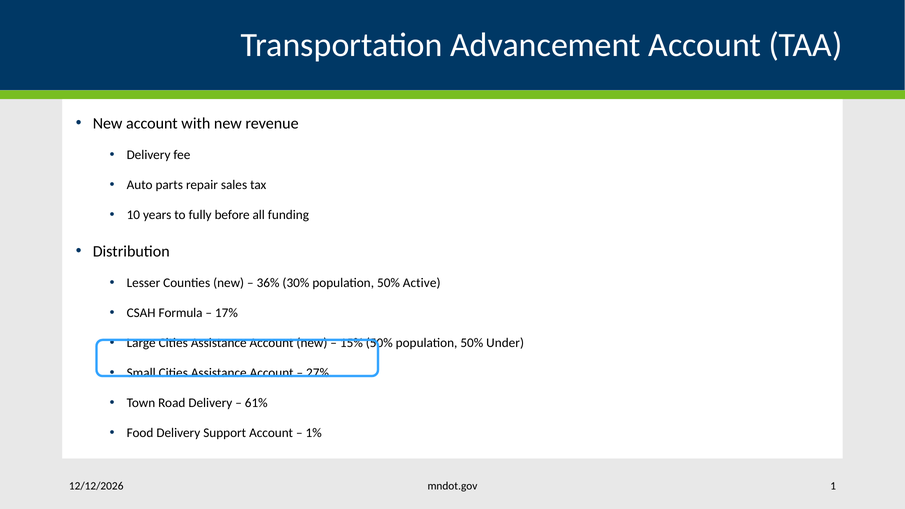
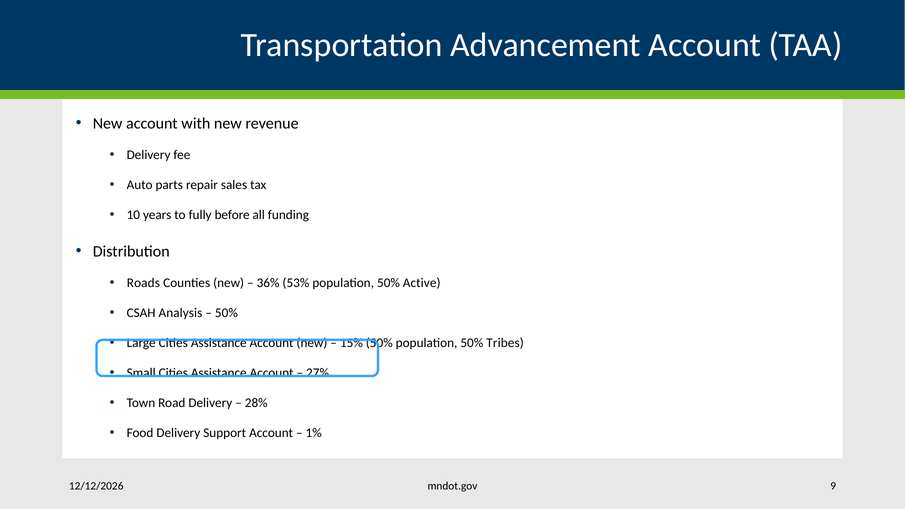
Lesser: Lesser -> Roads
30%: 30% -> 53%
Formula: Formula -> Analysis
17% at (226, 313): 17% -> 50%
Under: Under -> Tribes
61%: 61% -> 28%
1: 1 -> 9
